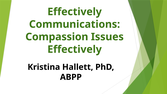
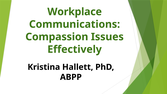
Effectively at (75, 12): Effectively -> Workplace
